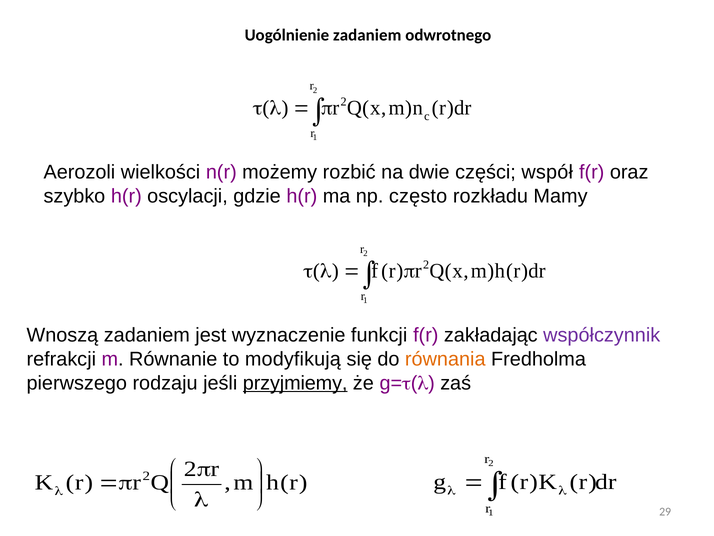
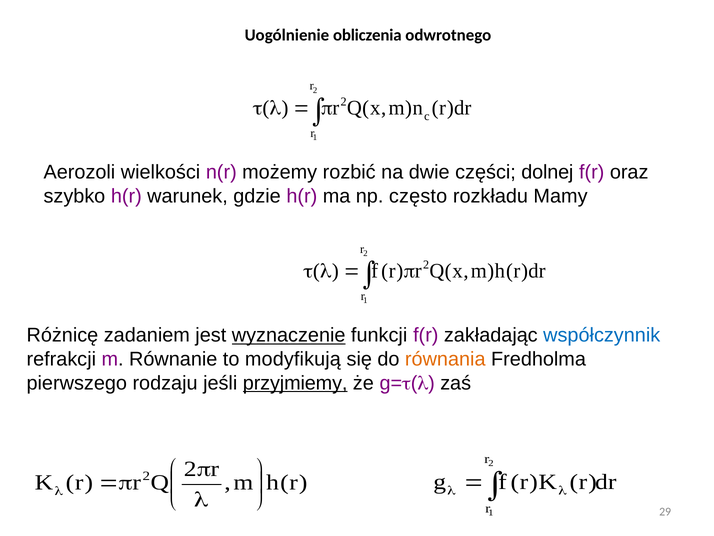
Uogólnienie zadaniem: zadaniem -> obliczenia
współ: współ -> dolnej
oscylacji: oscylacji -> warunek
Wnoszą: Wnoszą -> Różnicę
wyznaczenie underline: none -> present
współczynnik colour: purple -> blue
